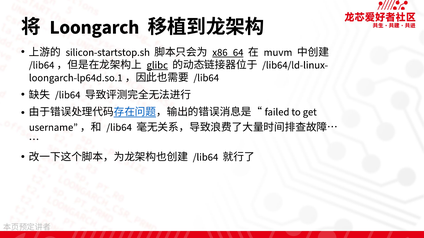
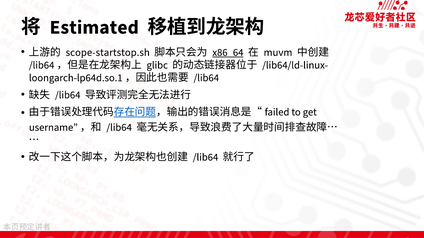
Loongarch: Loongarch -> Estimated
silicon-startstop.sh: silicon-startstop.sh -> scope-startstop.sh
glibc underline: present -> none
